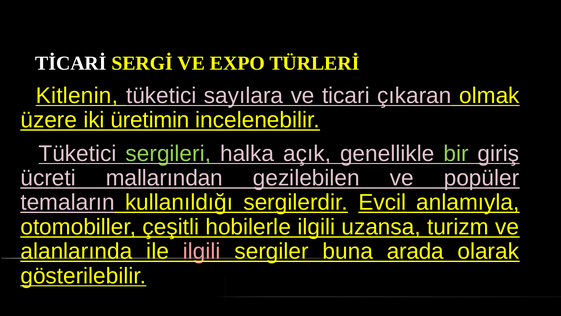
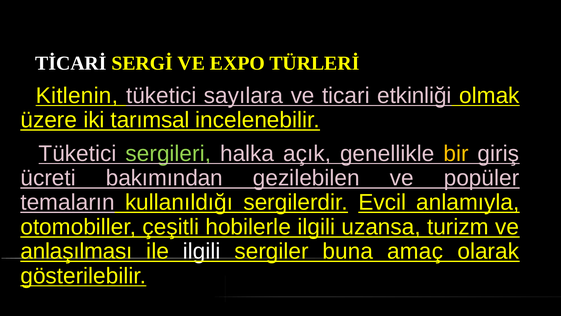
çıkaran: çıkaran -> etkinliği
üretimin: üretimin -> tarımsal
bir colour: light green -> yellow
mallarından: mallarından -> bakımından
alanlarında: alanlarında -> anlaşılması
ilgili at (202, 251) colour: pink -> white
arada: arada -> amaç
